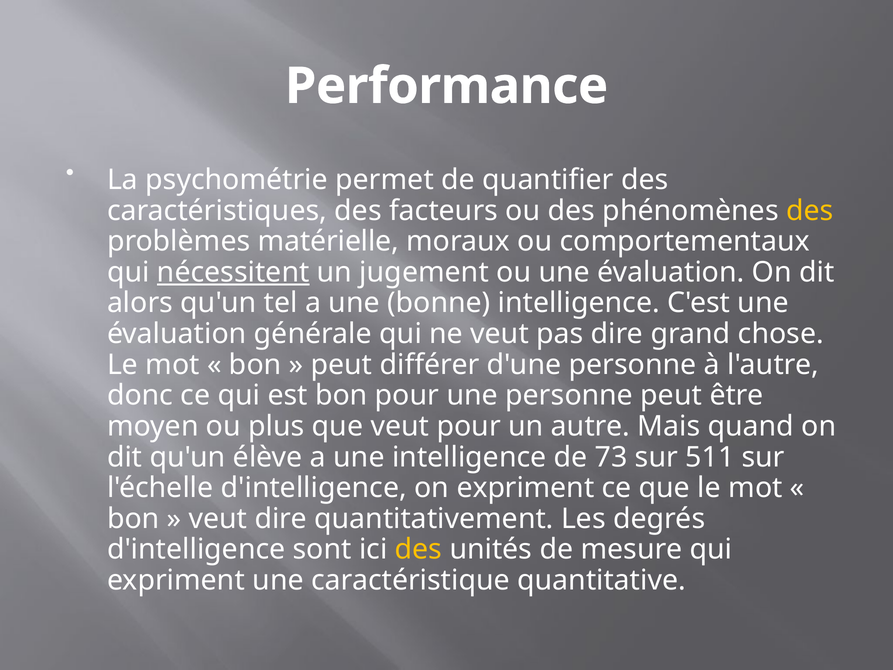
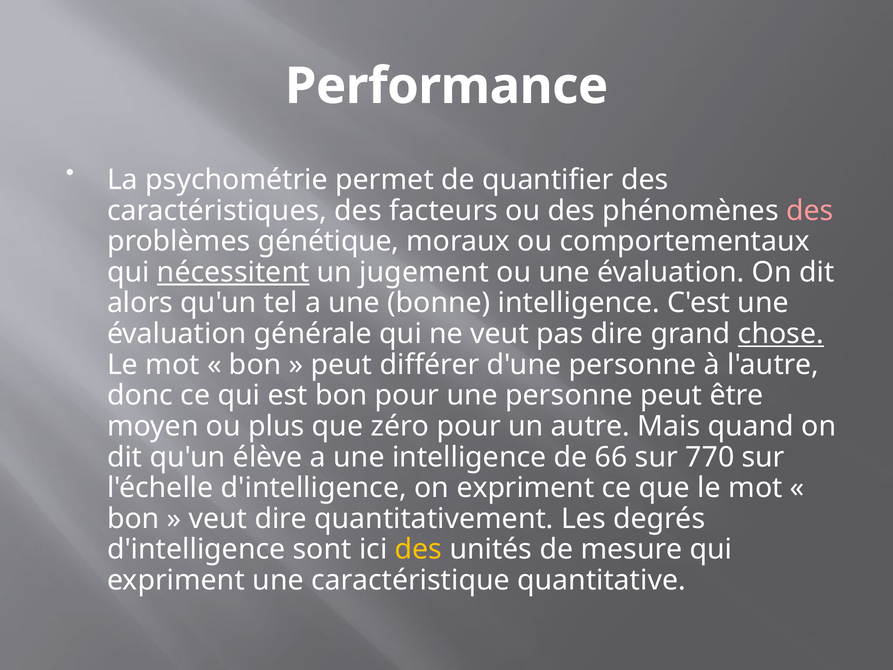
des at (810, 211) colour: yellow -> pink
matérielle: matérielle -> génétique
chose underline: none -> present
que veut: veut -> zéro
73: 73 -> 66
511: 511 -> 770
